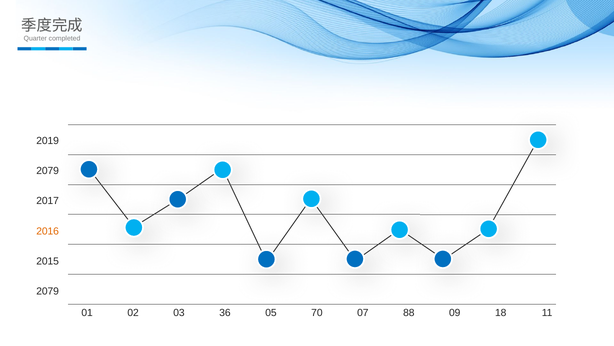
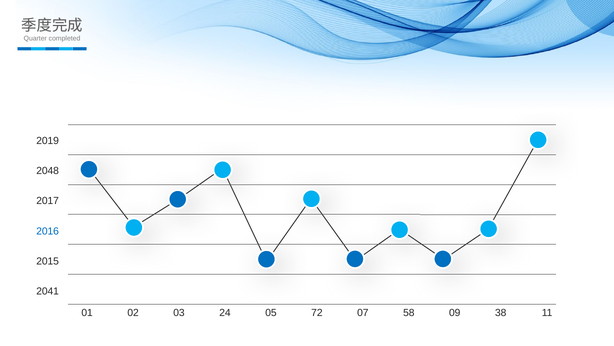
2079 at (48, 171): 2079 -> 2048
2016 colour: orange -> blue
2079 at (48, 291): 2079 -> 2041
36: 36 -> 24
70: 70 -> 72
88: 88 -> 58
18: 18 -> 38
